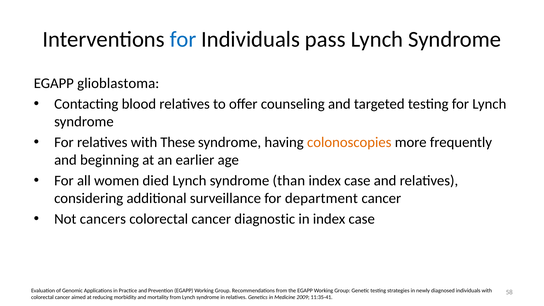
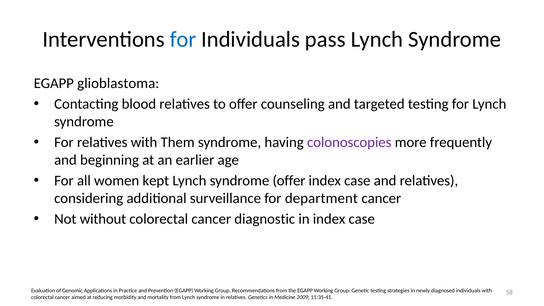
These: These -> Them
colonoscopies colour: orange -> purple
died: died -> kept
syndrome than: than -> offer
cancers: cancers -> without
